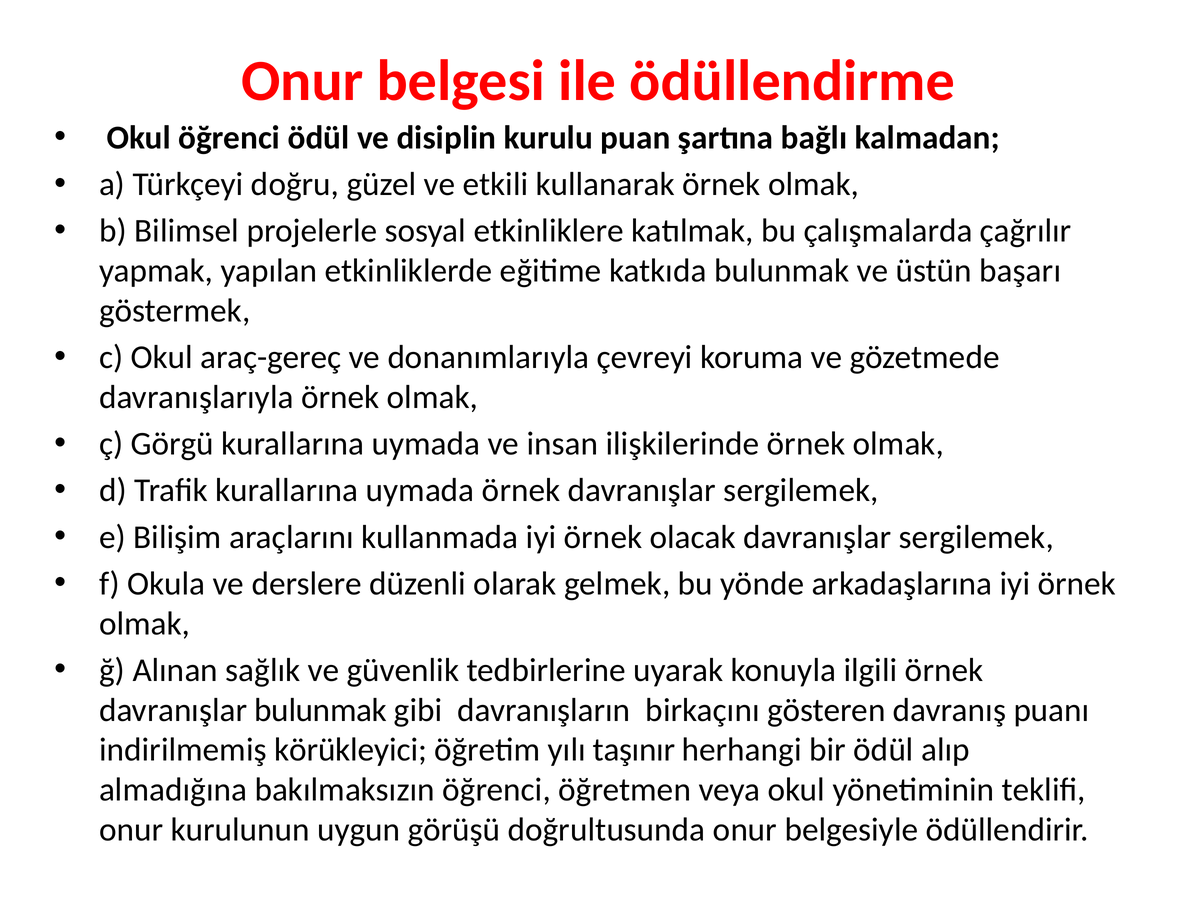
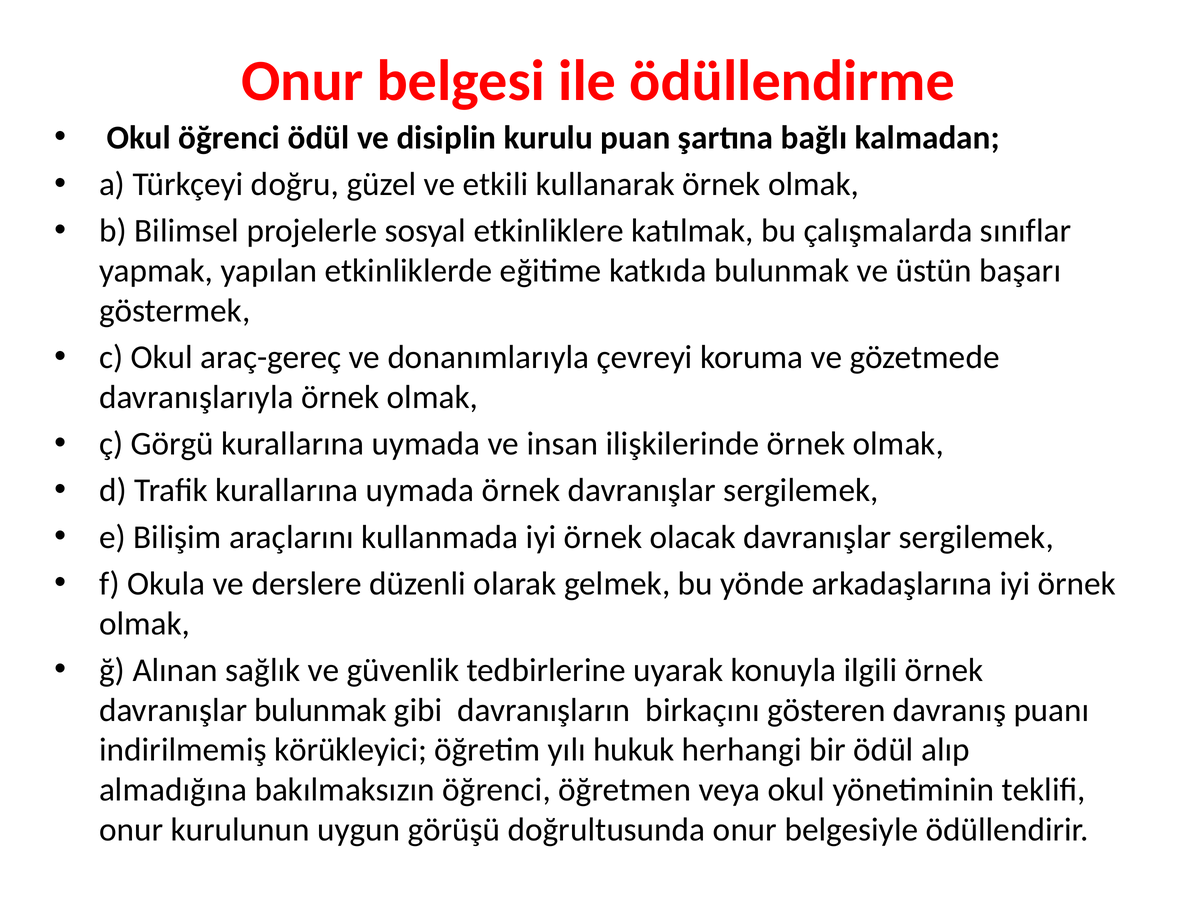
çağrılır: çağrılır -> sınıflar
taşınır: taşınır -> hukuk
